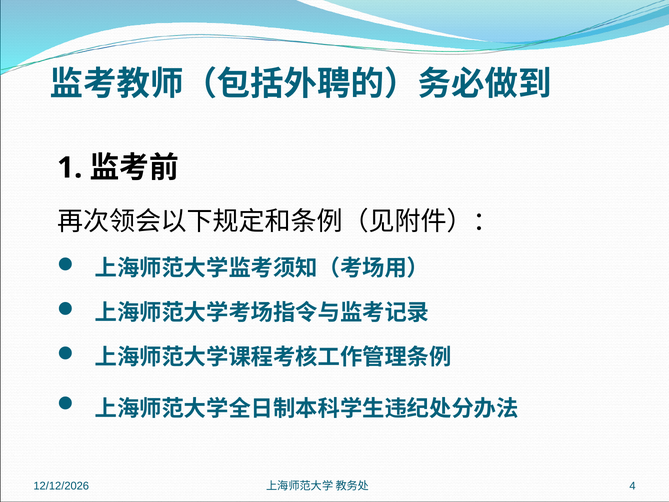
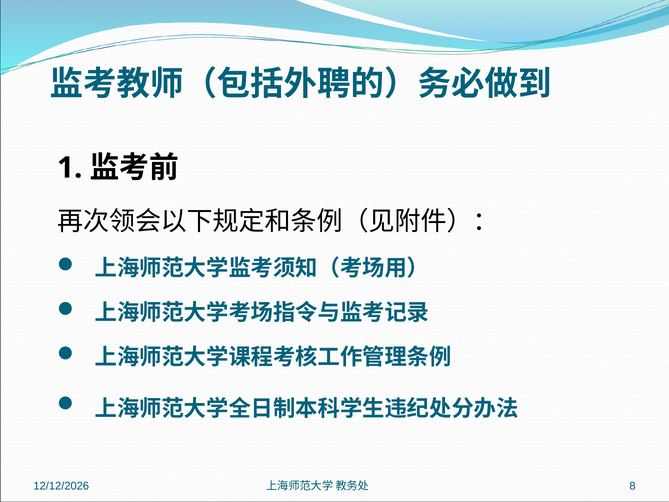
4: 4 -> 8
